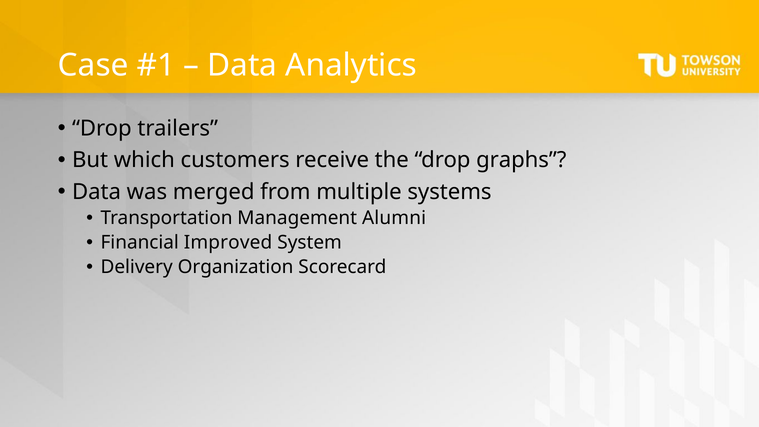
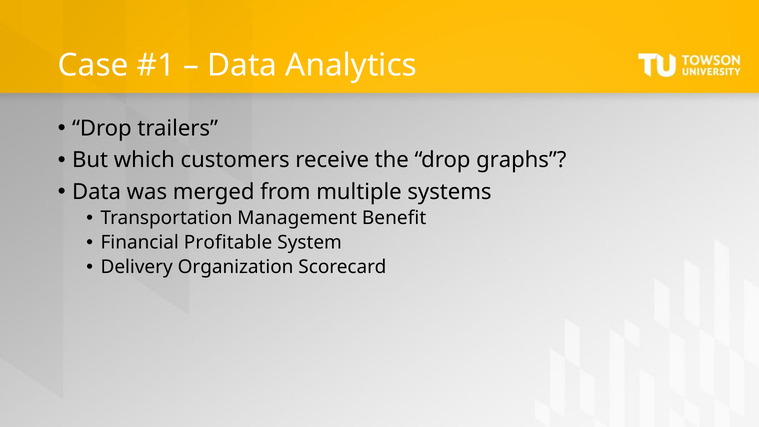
Alumni: Alumni -> Benefit
Improved: Improved -> Profitable
